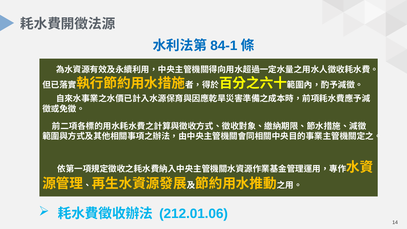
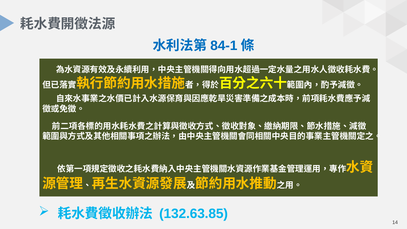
212.01.06: 212.01.06 -> 132.63.85
